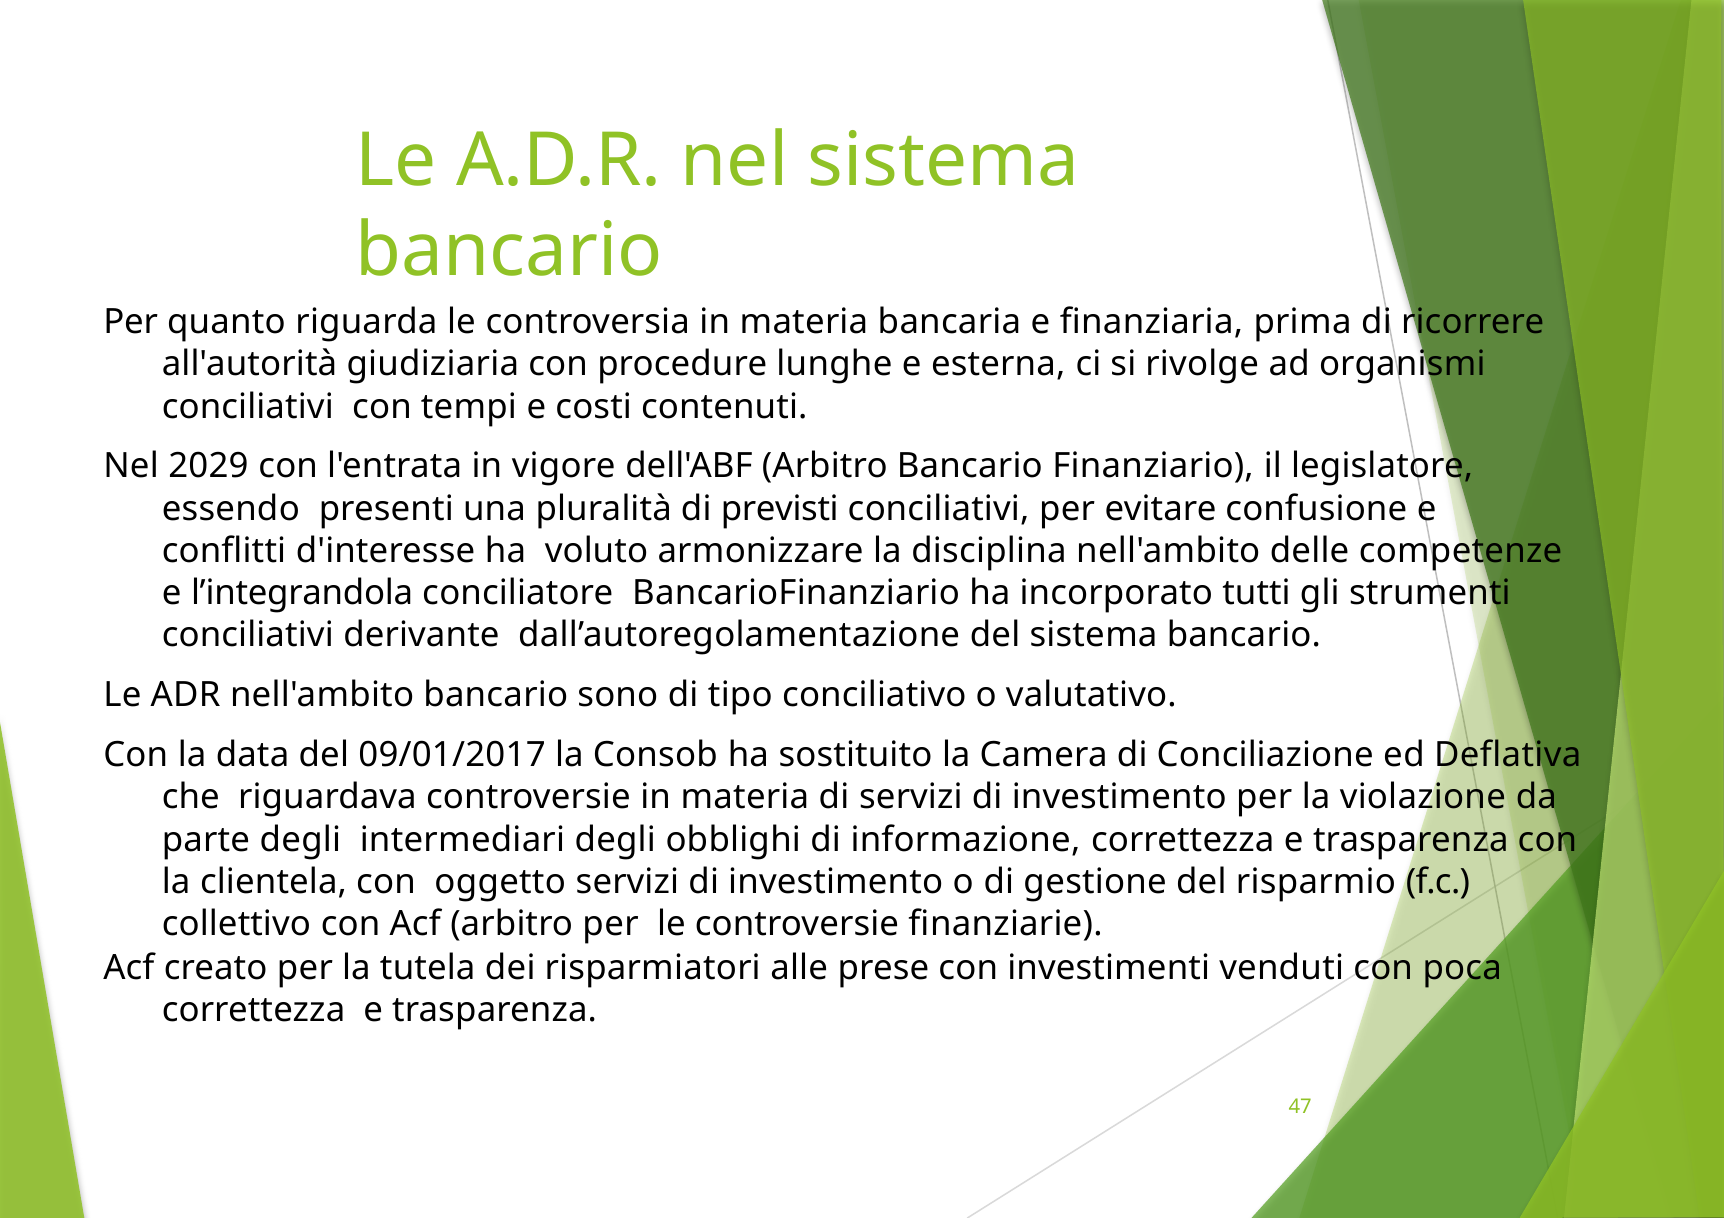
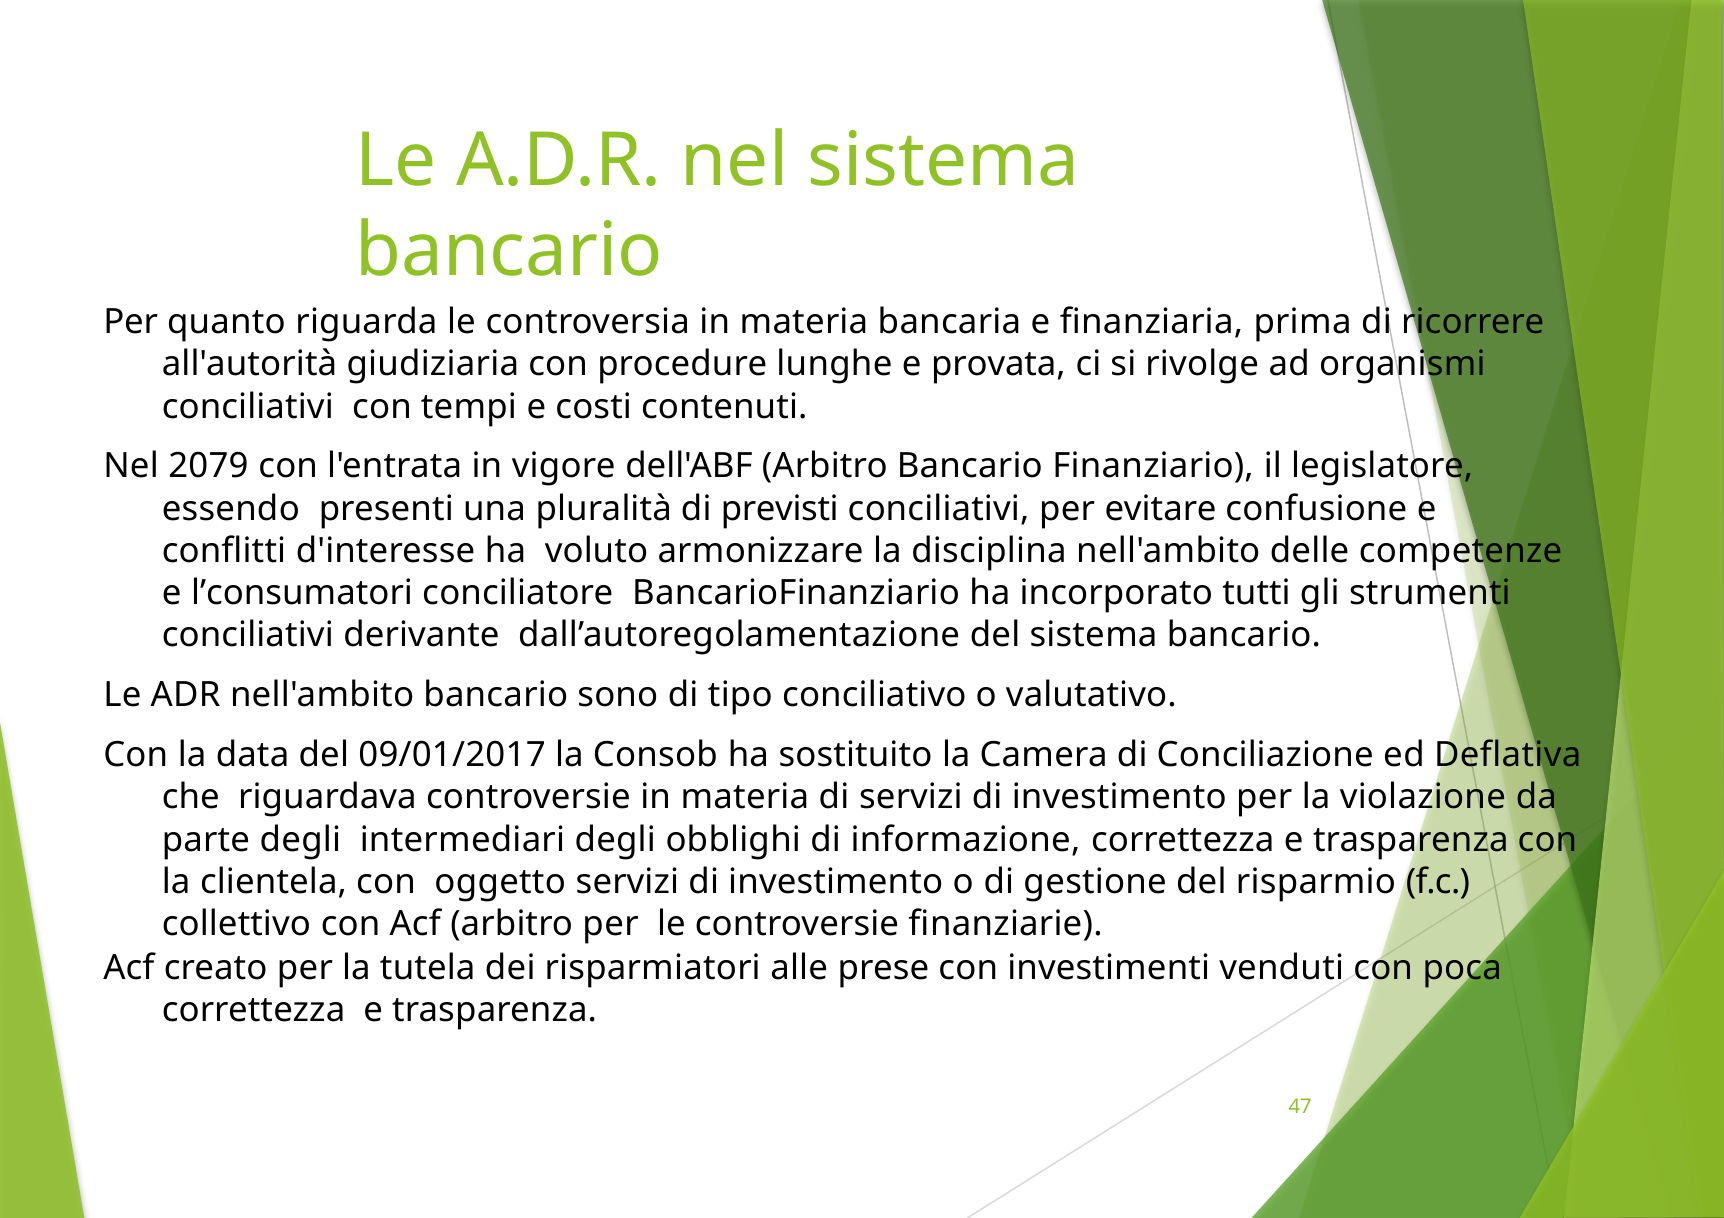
esterna: esterna -> provata
2029: 2029 -> 2079
l’integrandola: l’integrandola -> l’consumatori
